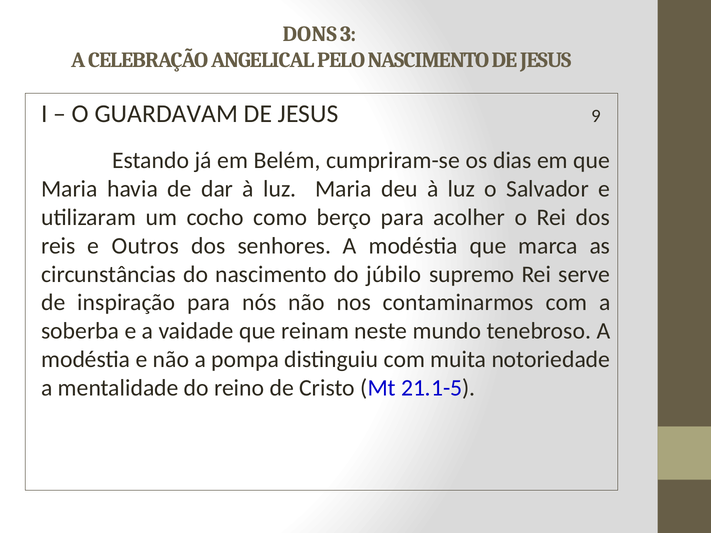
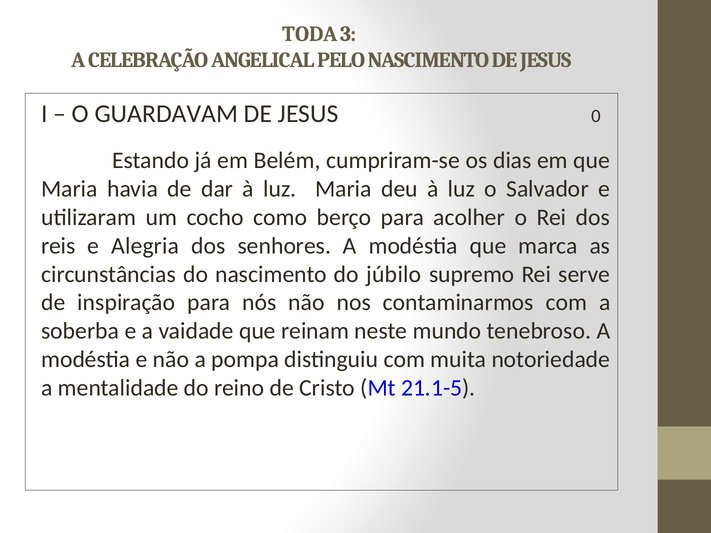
DONS: DONS -> TODA
9: 9 -> 0
Outros: Outros -> Alegria
